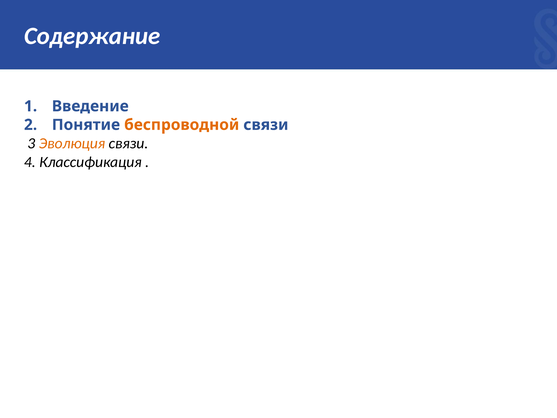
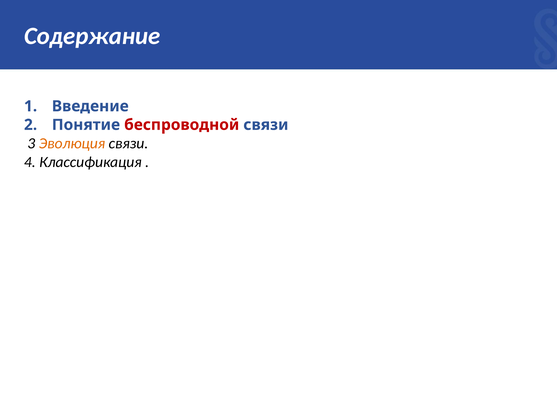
беспроводной colour: orange -> red
